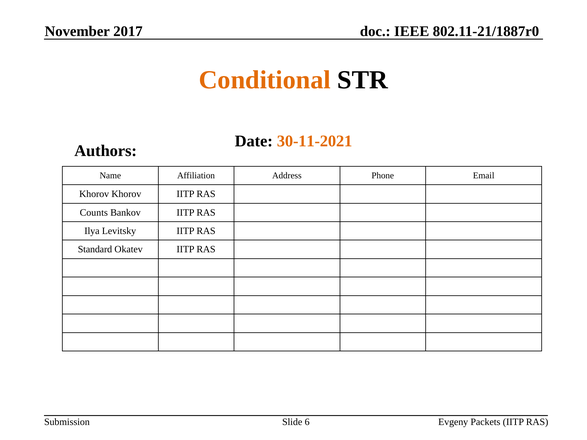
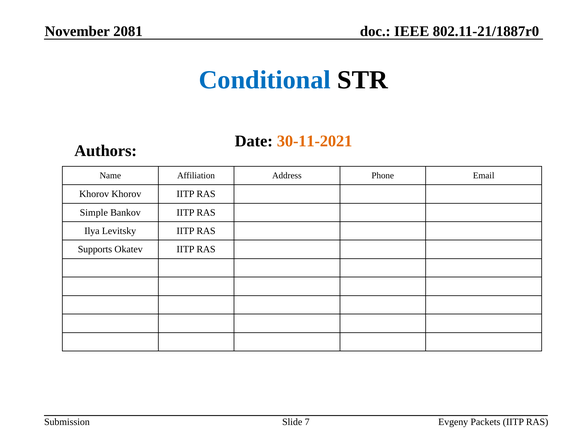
2017: 2017 -> 2081
Conditional colour: orange -> blue
Counts: Counts -> Simple
Standard: Standard -> Supports
6: 6 -> 7
